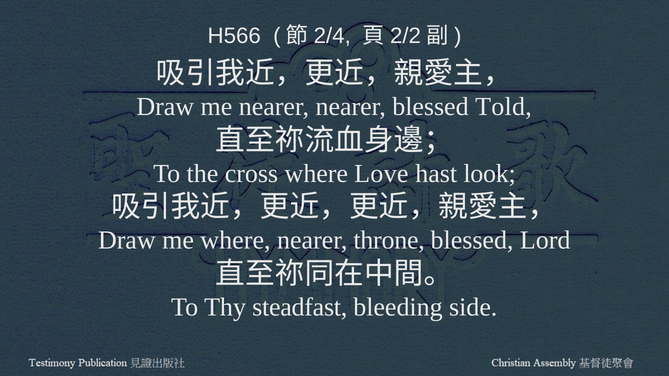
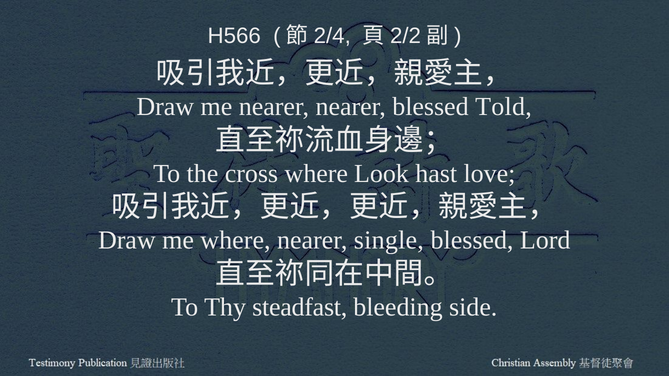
Love: Love -> Look
look: look -> love
throne: throne -> single
